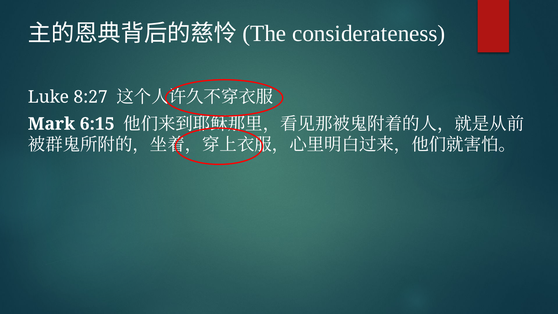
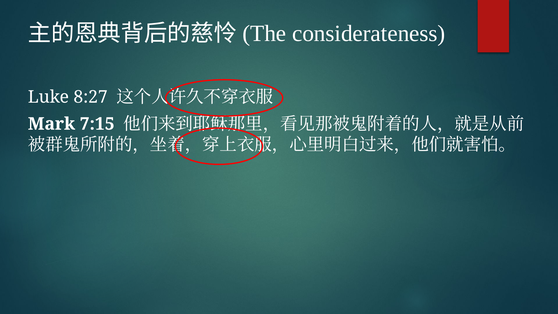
6:15: 6:15 -> 7:15
